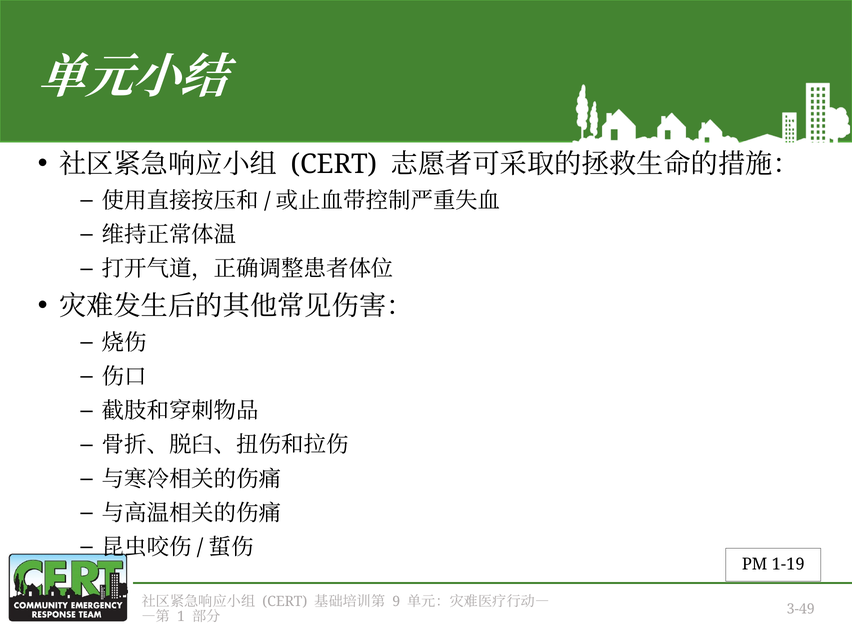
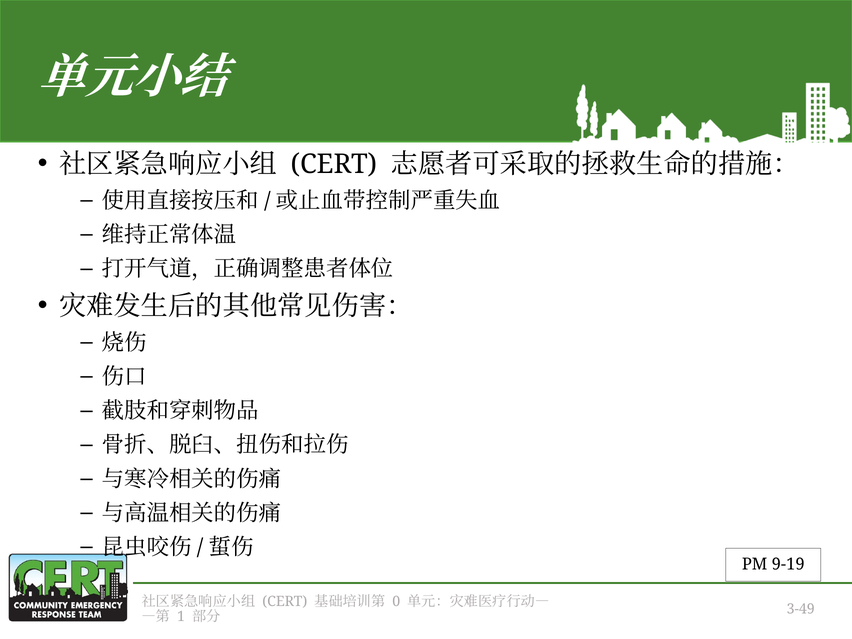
1-19: 1-19 -> 9-19
9: 9 -> 0
